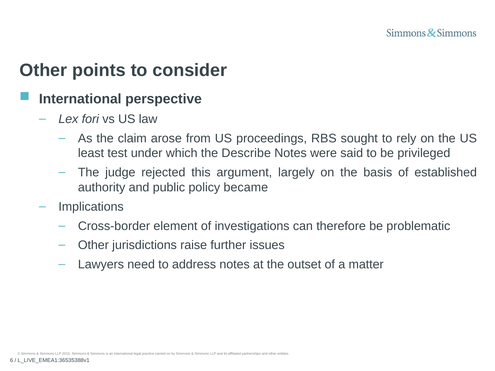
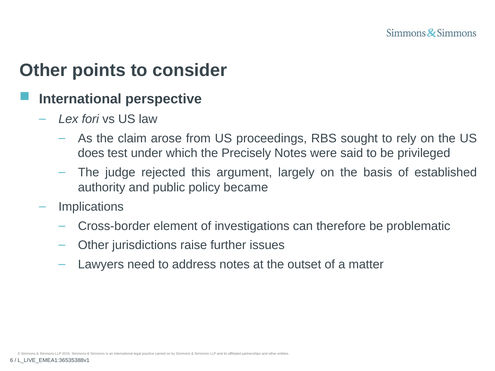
least: least -> does
Describe: Describe -> Precisely
